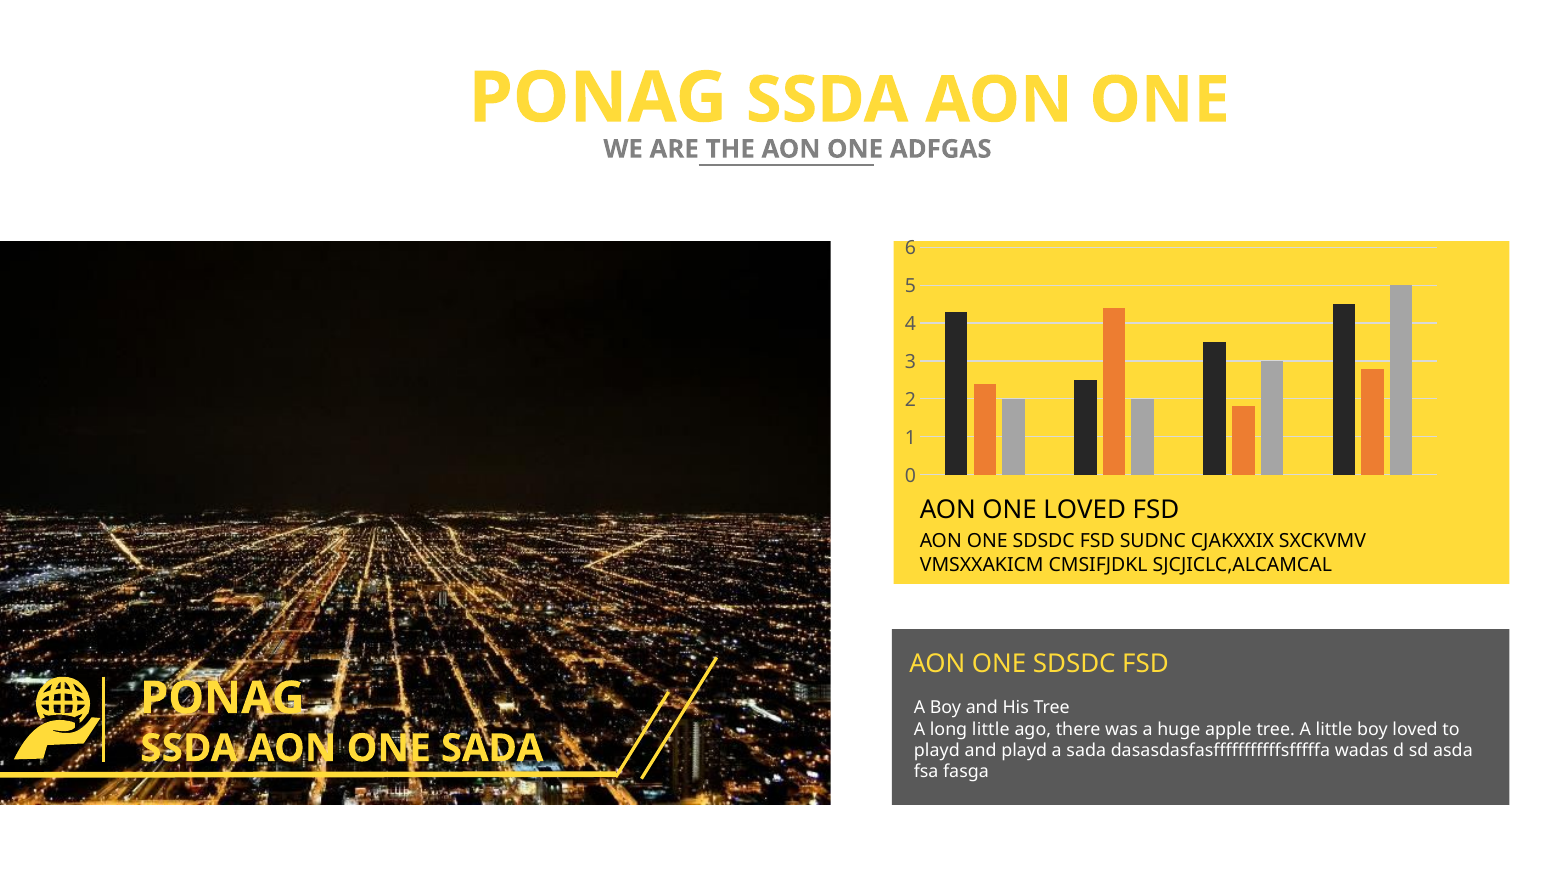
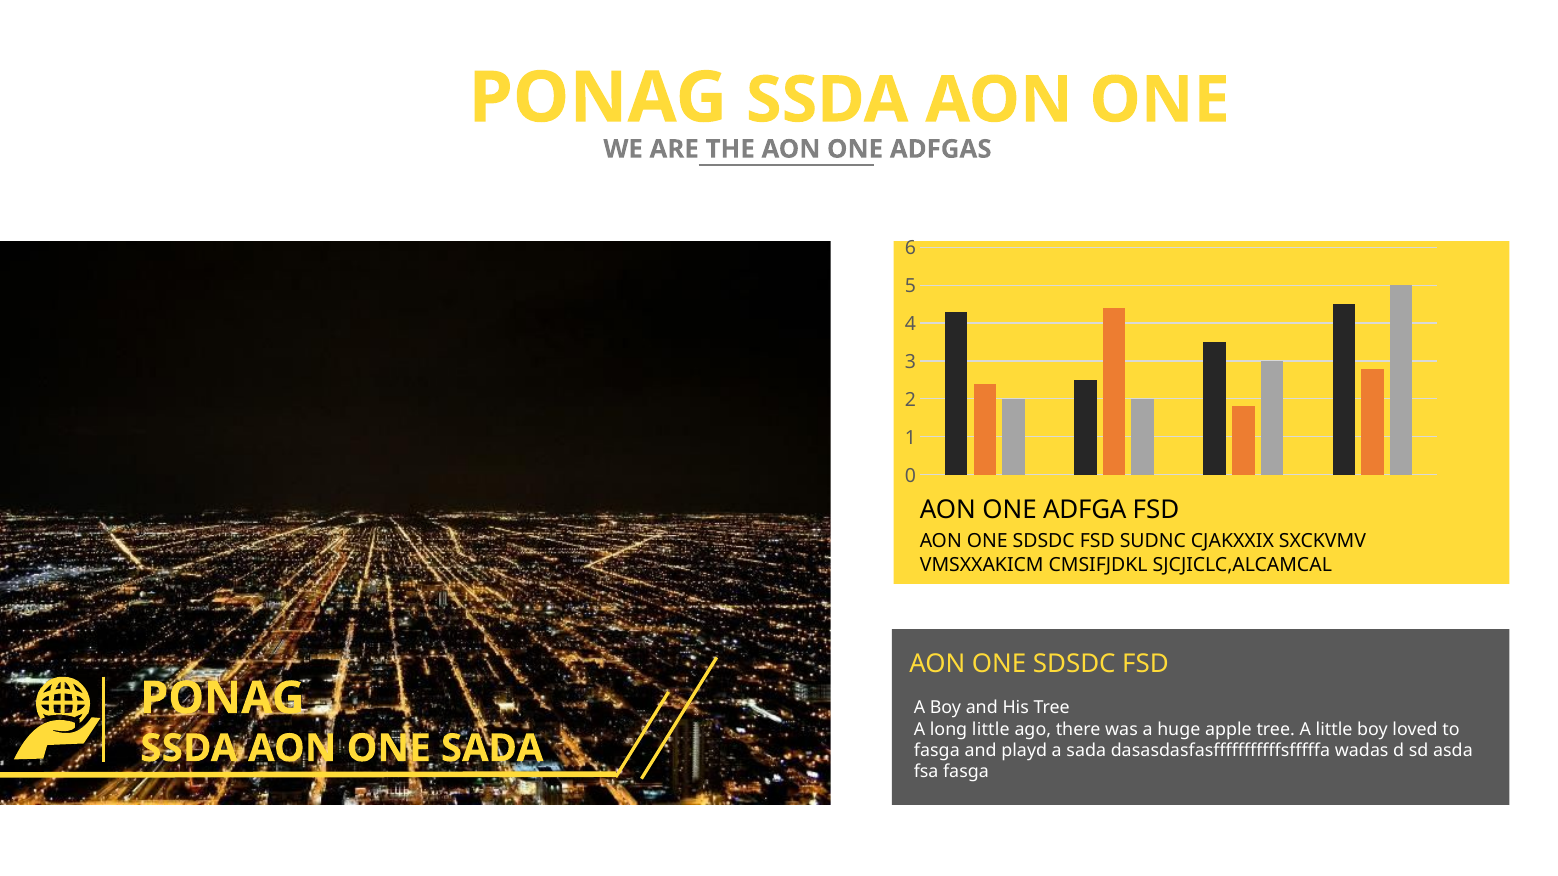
ONE LOVED: LOVED -> ADFGA
playd at (937, 751): playd -> fasga
